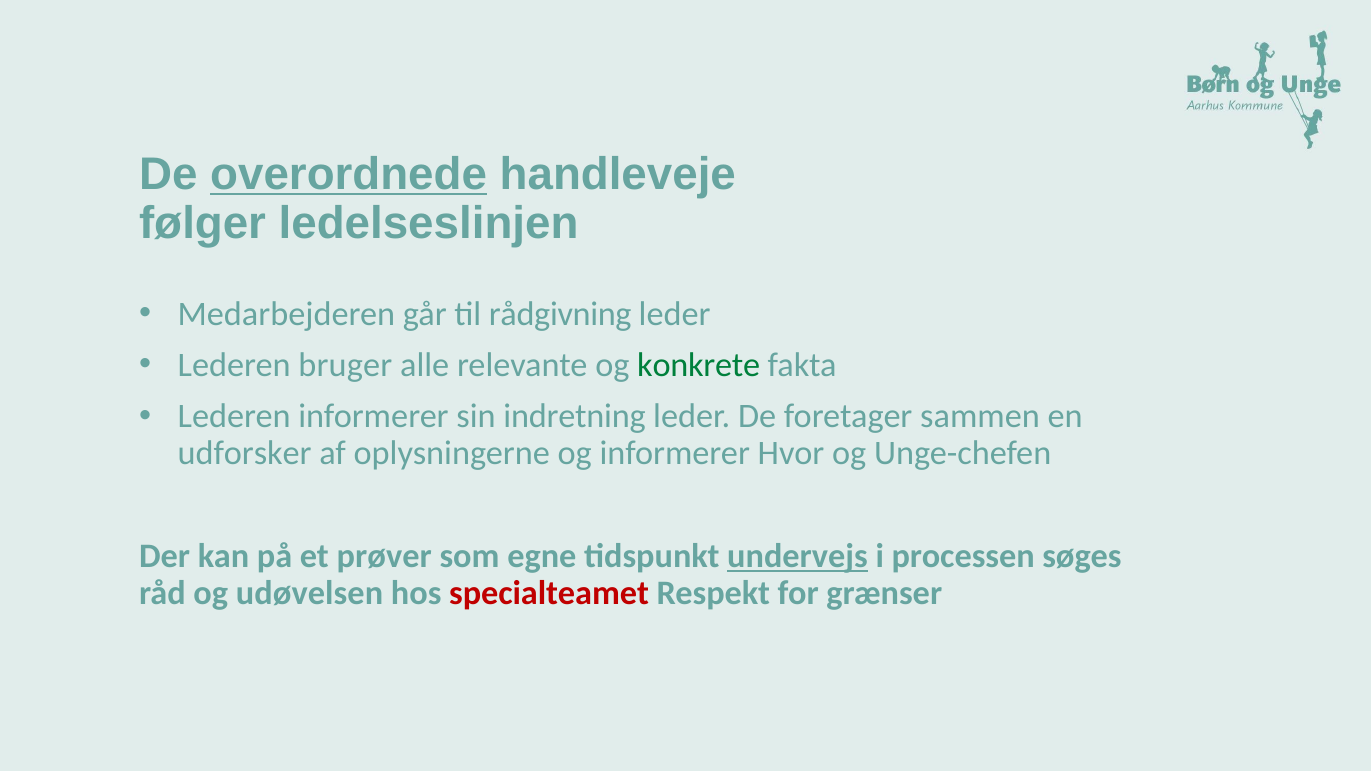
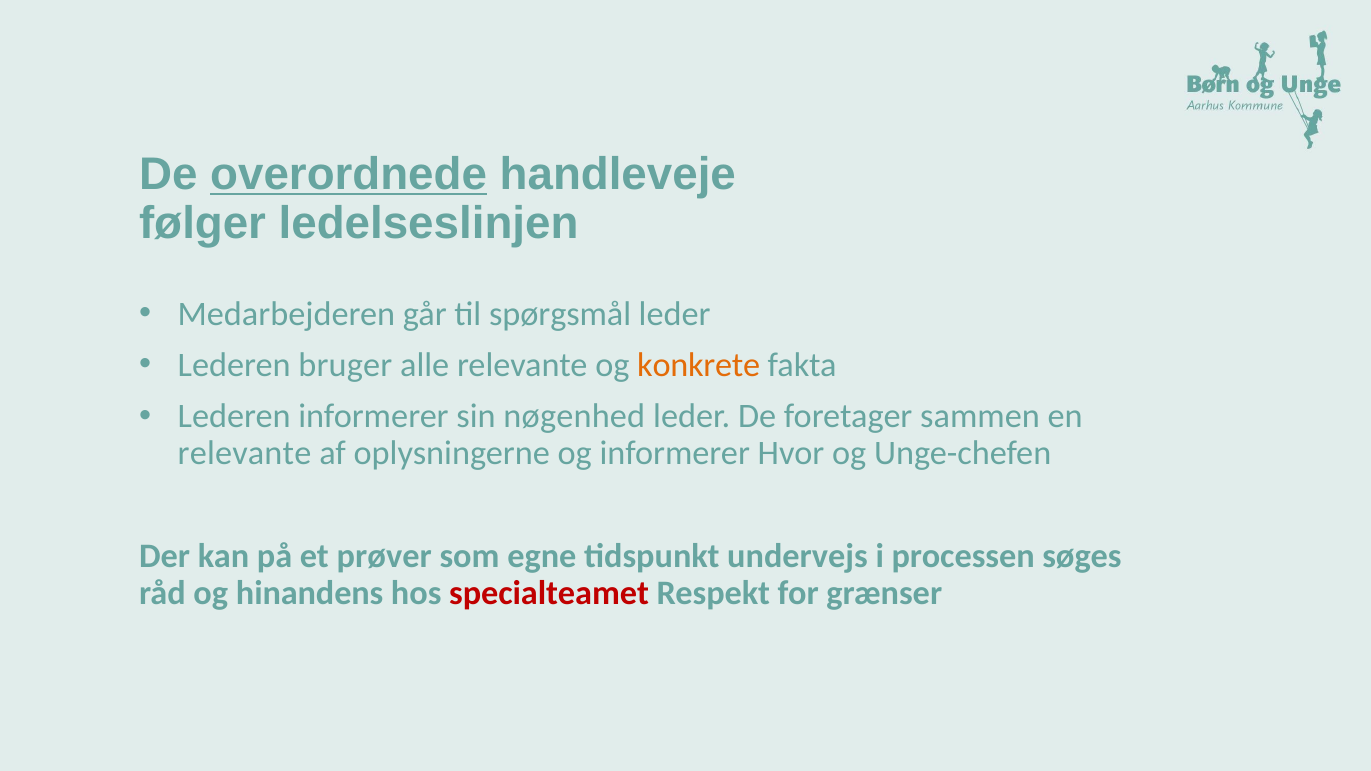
rådgivning: rådgivning -> spørgsmål
konkrete colour: green -> orange
indretning: indretning -> nøgenhed
udforsker at (245, 453): udforsker -> relevante
undervejs underline: present -> none
udøvelsen: udøvelsen -> hinandens
